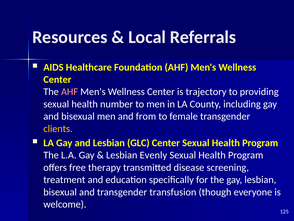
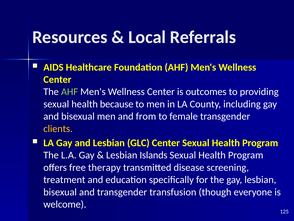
AHF at (70, 92) colour: pink -> light green
trajectory: trajectory -> outcomes
number: number -> because
Evenly: Evenly -> Islands
